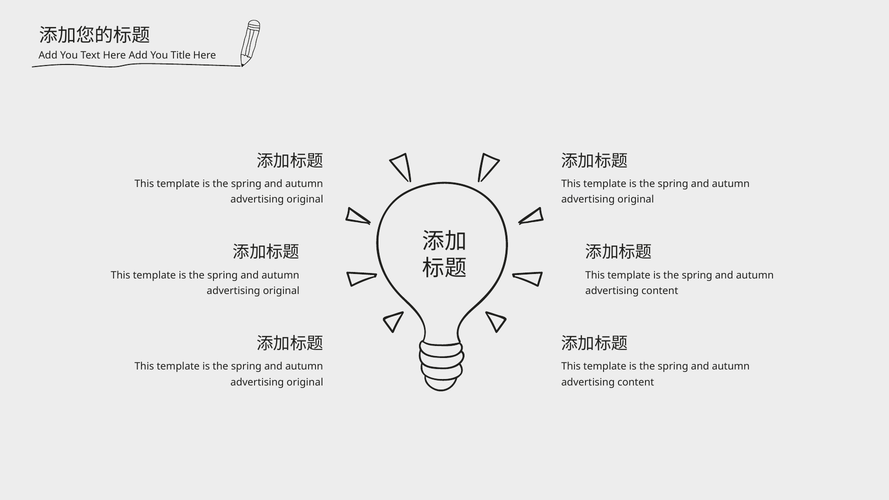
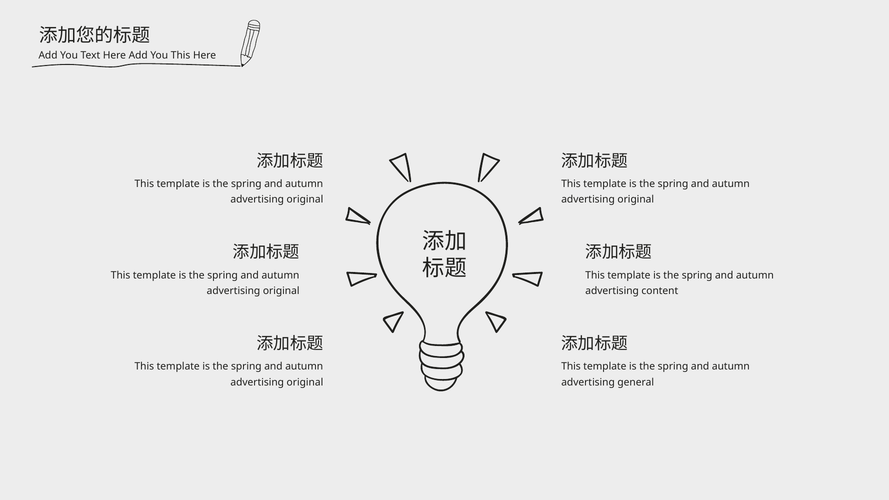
You Title: Title -> This
content at (636, 383): content -> general
